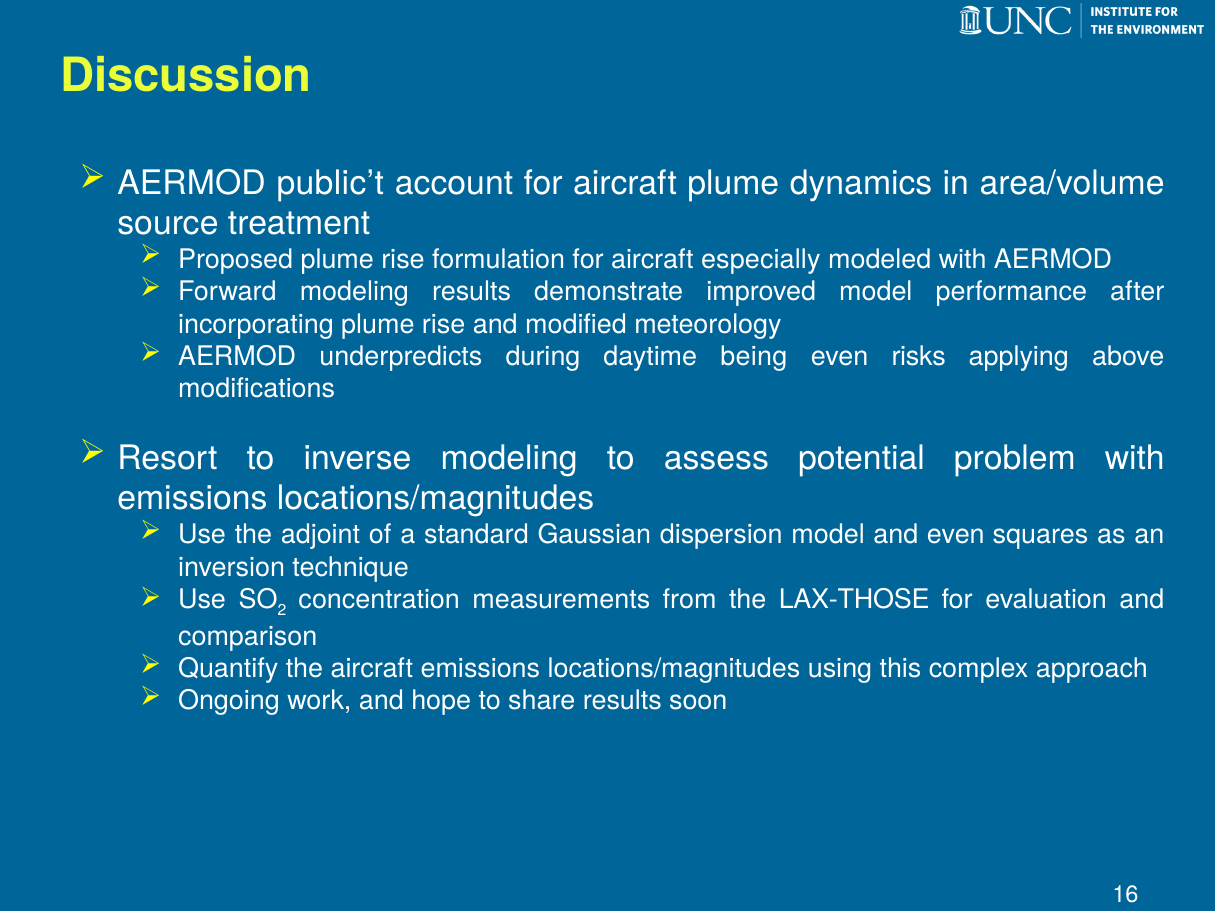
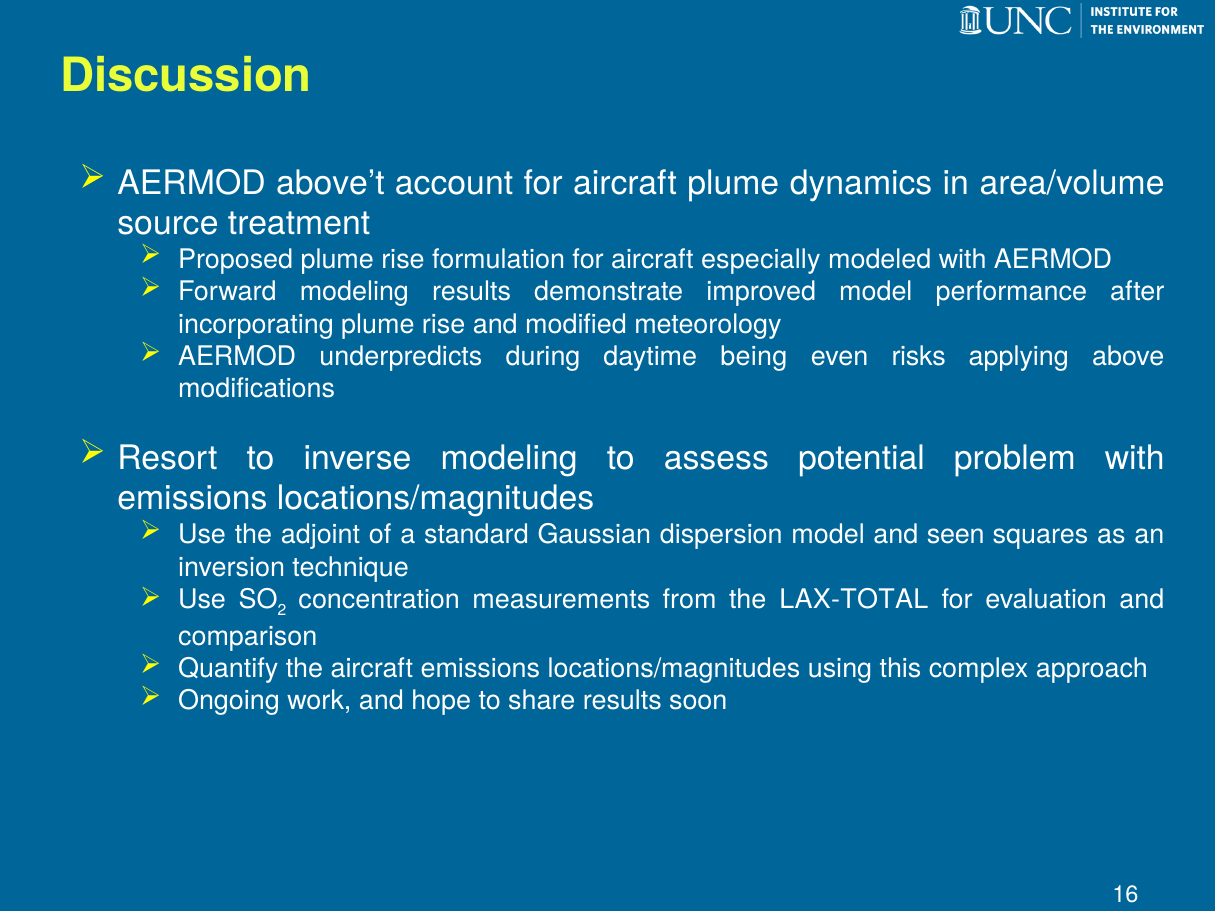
public’t: public’t -> above’t
and even: even -> seen
LAX-THOSE: LAX-THOSE -> LAX-TOTAL
